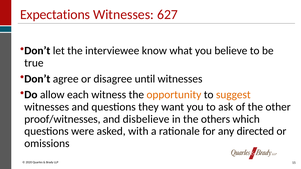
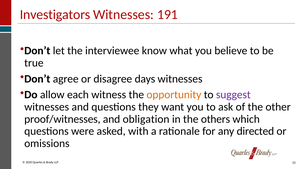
Expectations: Expectations -> Investigators
627: 627 -> 191
until: until -> days
suggest colour: orange -> purple
disbelieve: disbelieve -> obligation
